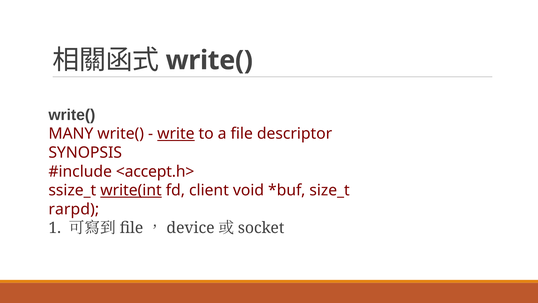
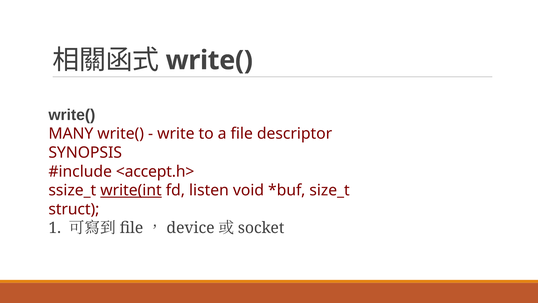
write underline: present -> none
client: client -> listen
rarpd: rarpd -> struct
